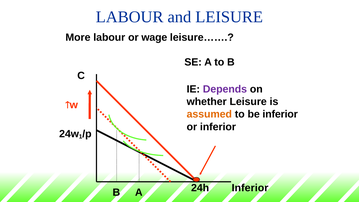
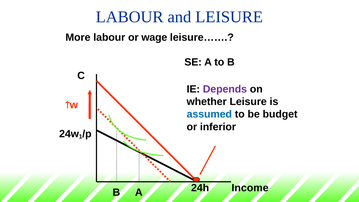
assumed colour: orange -> blue
be inferior: inferior -> budget
Inferior at (250, 188): Inferior -> Income
